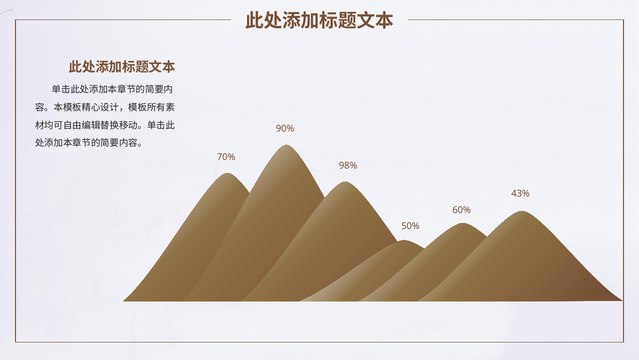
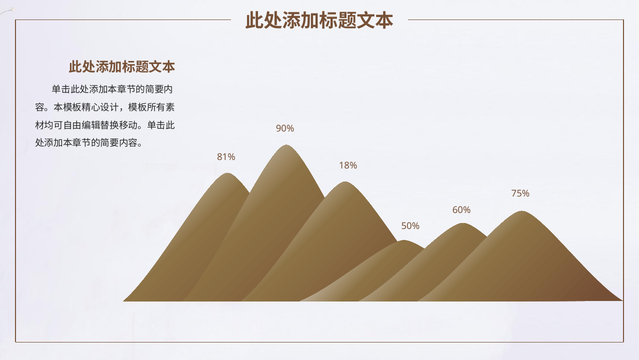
70%: 70% -> 81%
98%: 98% -> 18%
43%: 43% -> 75%
